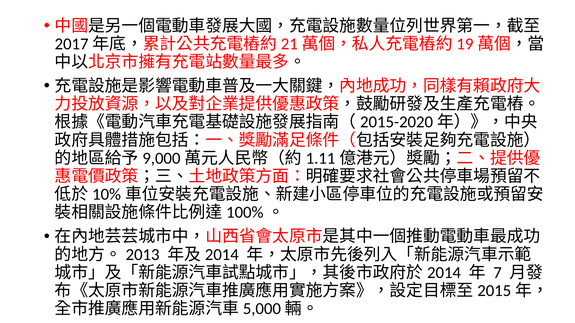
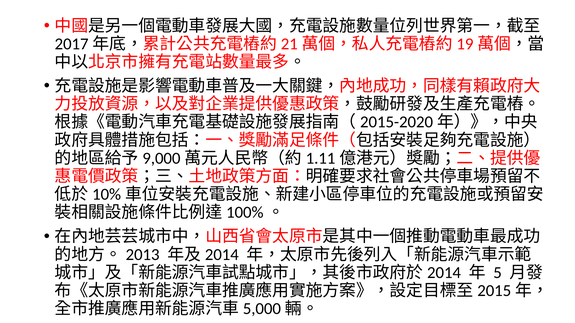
7: 7 -> 5
